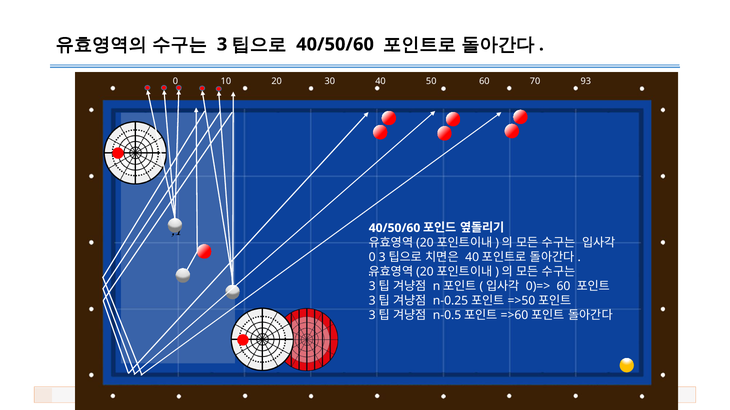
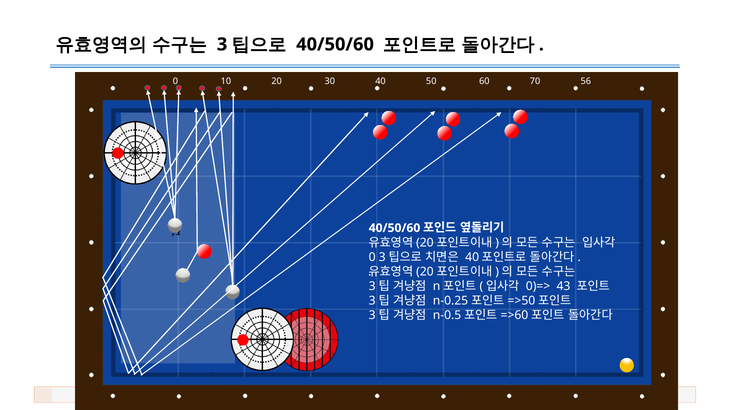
93: 93 -> 56
0)=> 60: 60 -> 43
